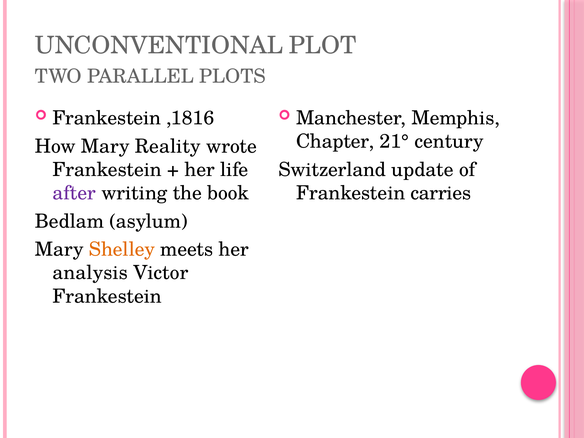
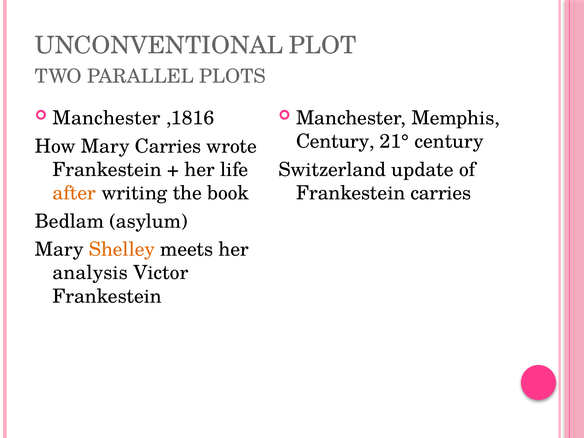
Frankestein at (107, 118): Frankestein -> Manchester
Chapter at (335, 141): Chapter -> Century
Mary Reality: Reality -> Carries
after colour: purple -> orange
